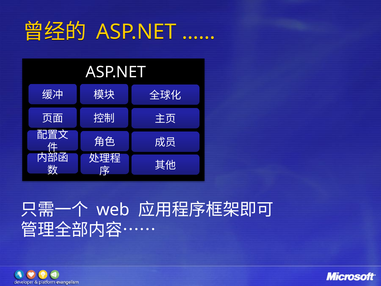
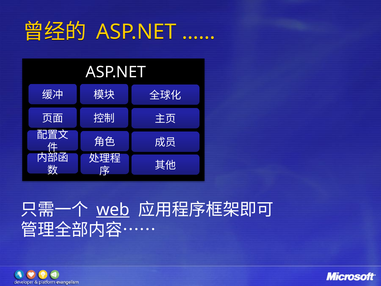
web underline: none -> present
